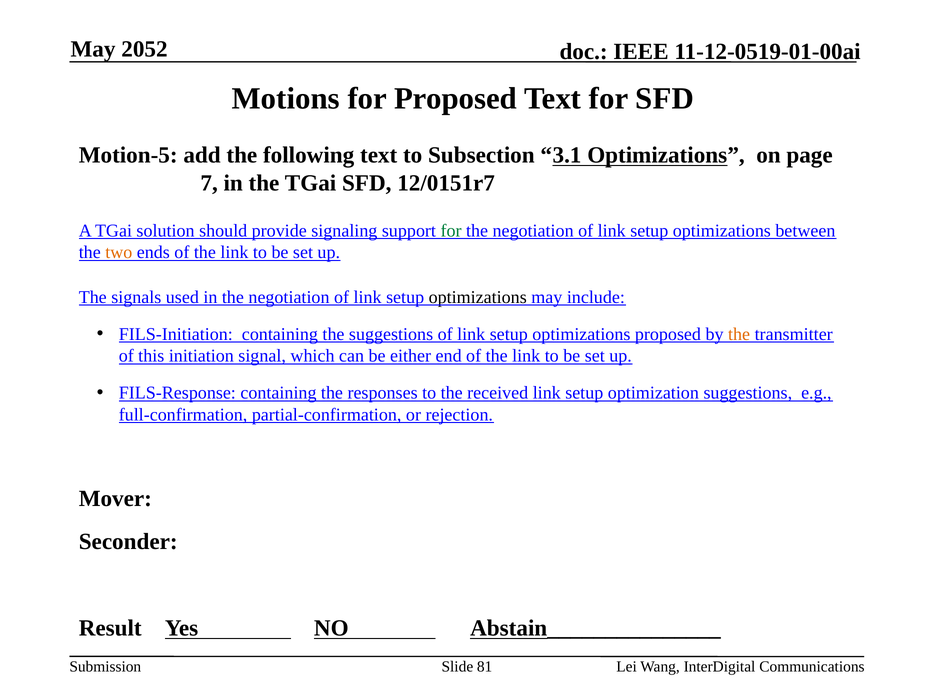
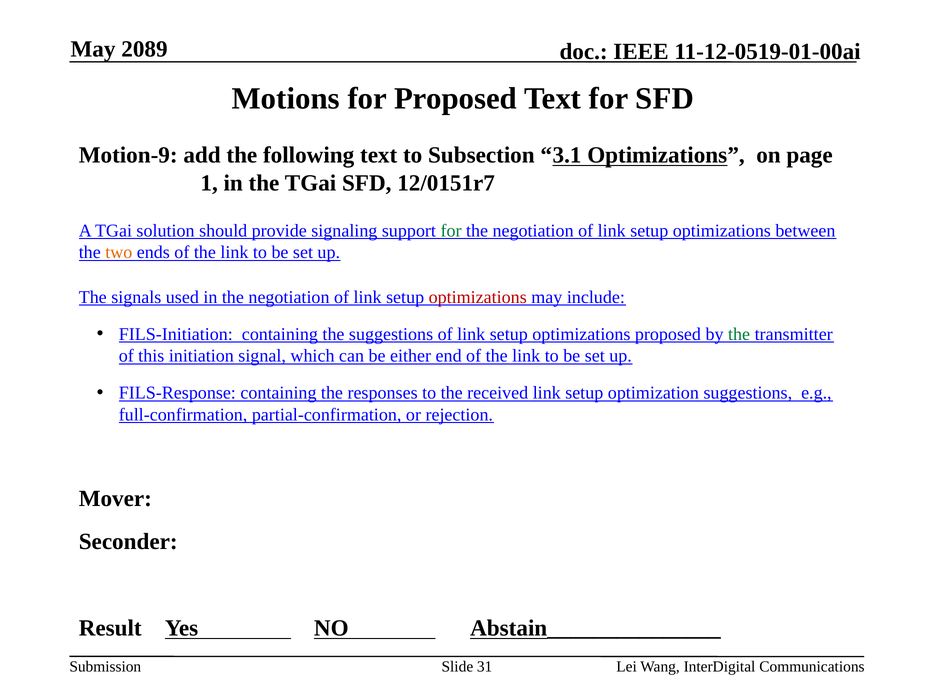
2052: 2052 -> 2089
Motion-5: Motion-5 -> Motion-9
7: 7 -> 1
optimizations at (478, 297) colour: black -> red
the at (739, 334) colour: orange -> green
81: 81 -> 31
